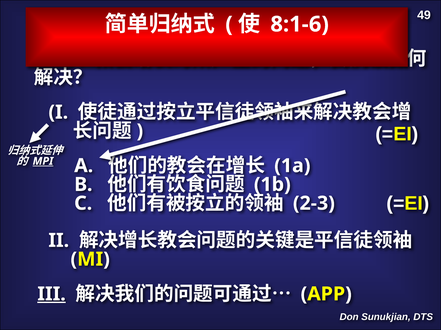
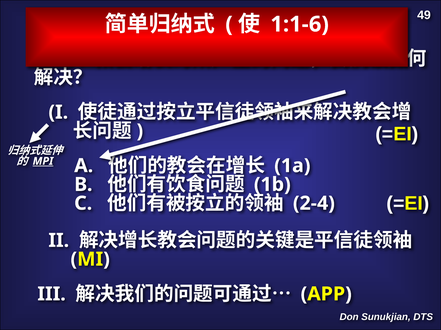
8:1-6: 8:1-6 -> 1:1-6
2-3: 2-3 -> 2-4
III underline: present -> none
